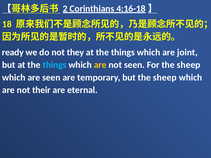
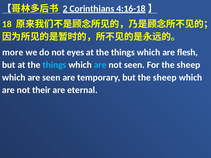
ready: ready -> more
they: they -> eyes
joint: joint -> flesh
are at (100, 65) colour: yellow -> light blue
